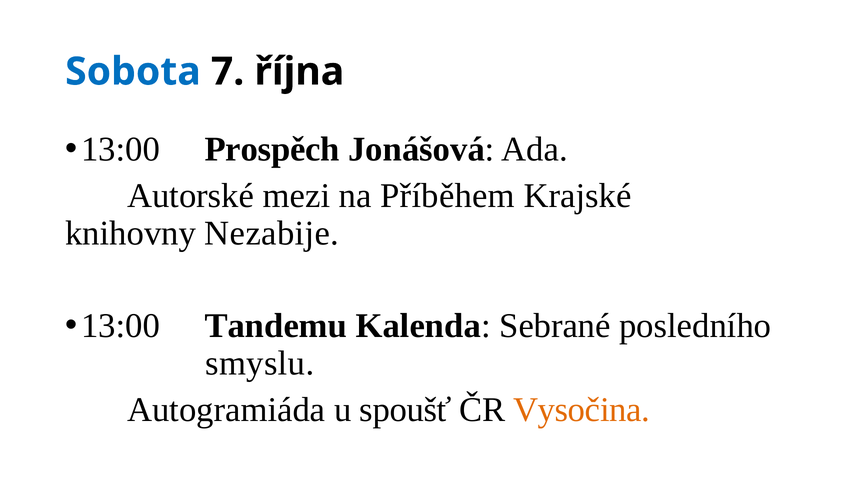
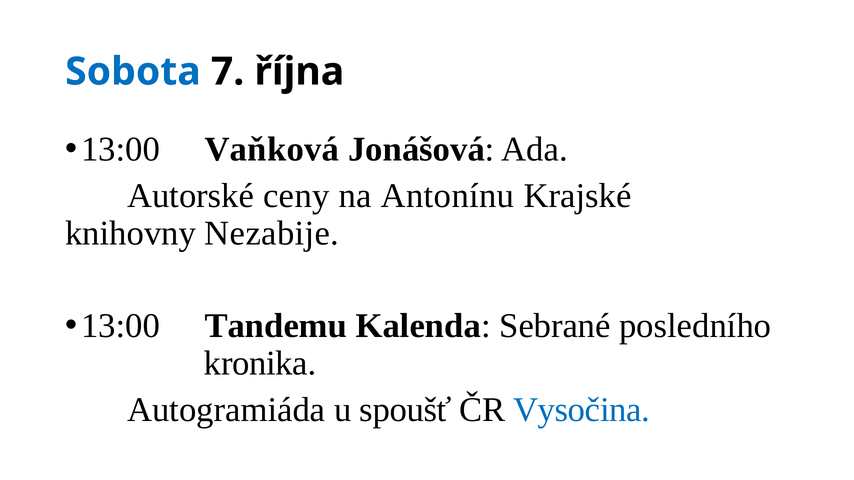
Prospěch: Prospěch -> Vaňková
mezi: mezi -> ceny
Příběhem: Příběhem -> Antonínu
smyslu: smyslu -> kronika
Vysočina colour: orange -> blue
